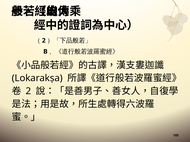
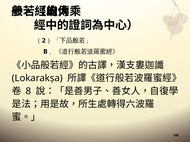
2 at (28, 91): 2 -> 8
